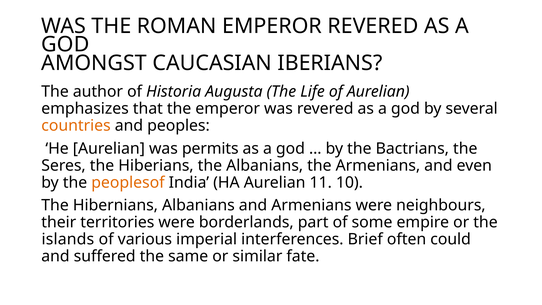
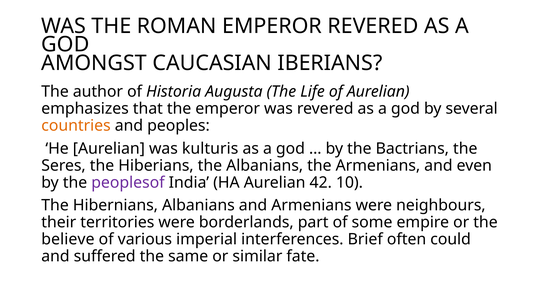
permits: permits -> kulturis
peoplesof colour: orange -> purple
11: 11 -> 42
islands: islands -> believe
